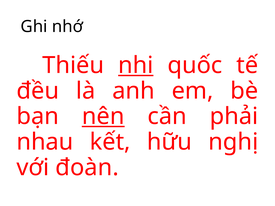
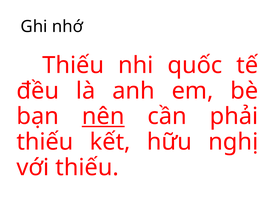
nhi underline: present -> none
nhau at (45, 142): nhau -> thiếu
với đoàn: đoàn -> thiếu
